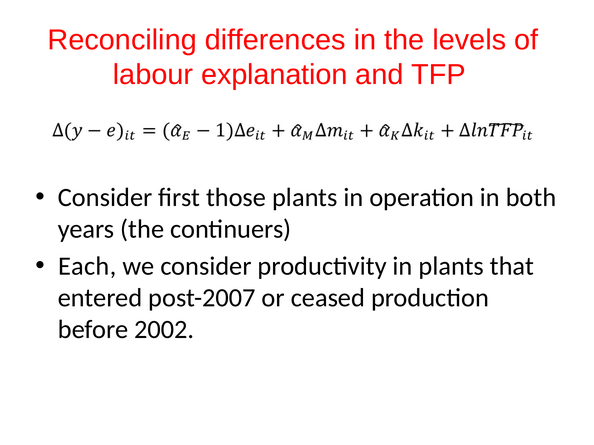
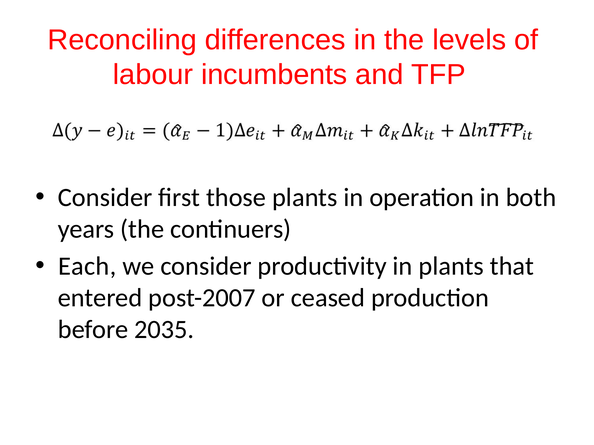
explanation: explanation -> incumbents
2002: 2002 -> 2035
